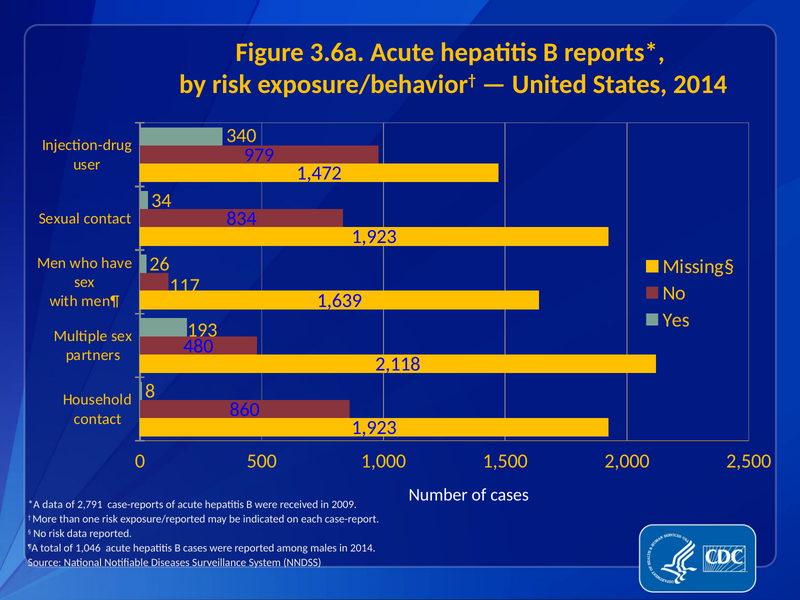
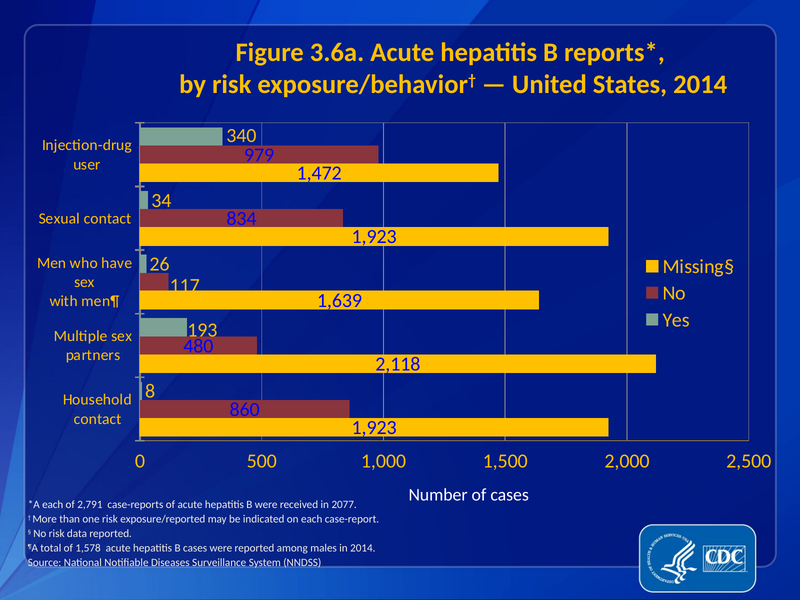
data at (53, 505): data -> each
2009: 2009 -> 2077
1,046: 1,046 -> 1,578
